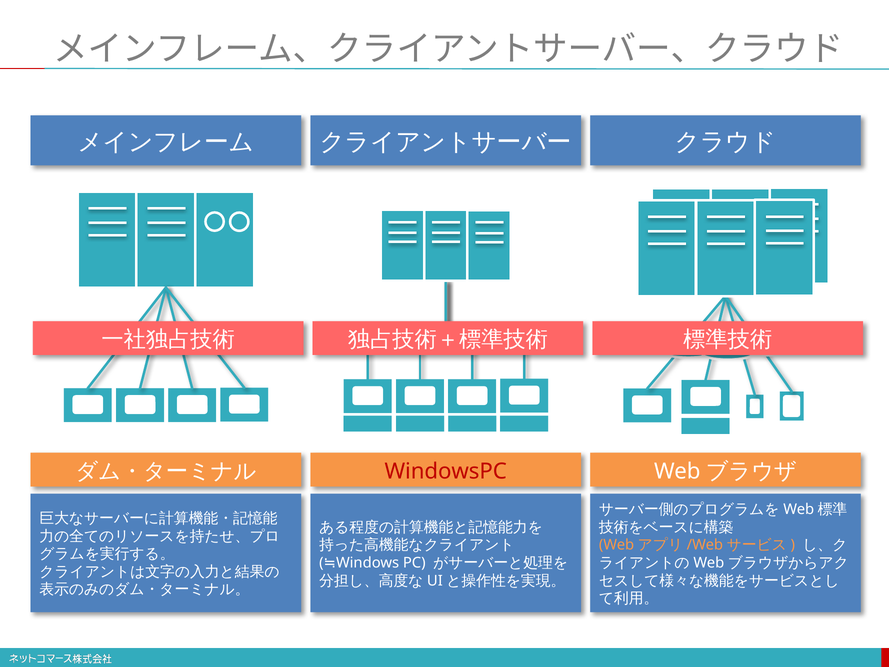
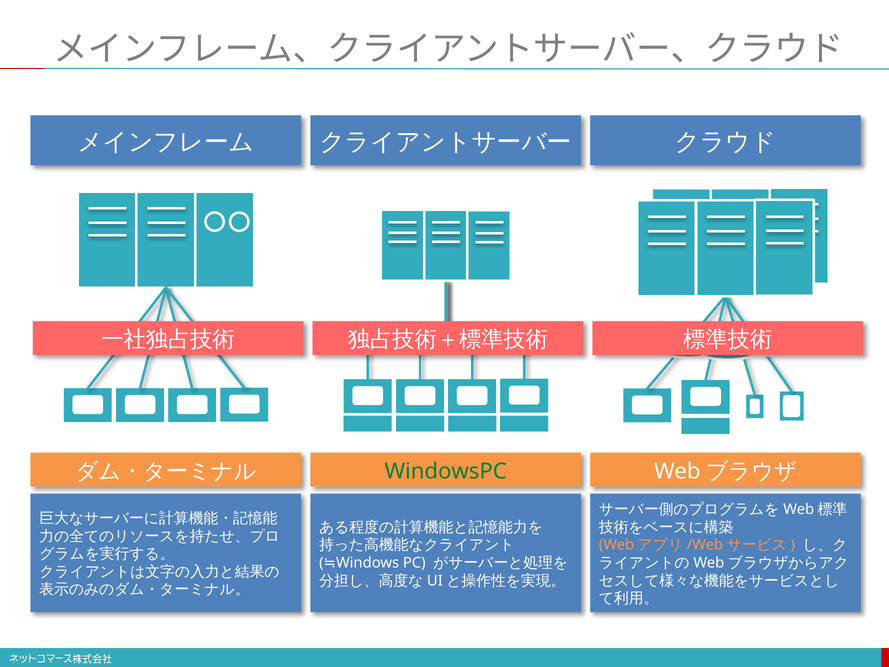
WindowsPC colour: red -> green
